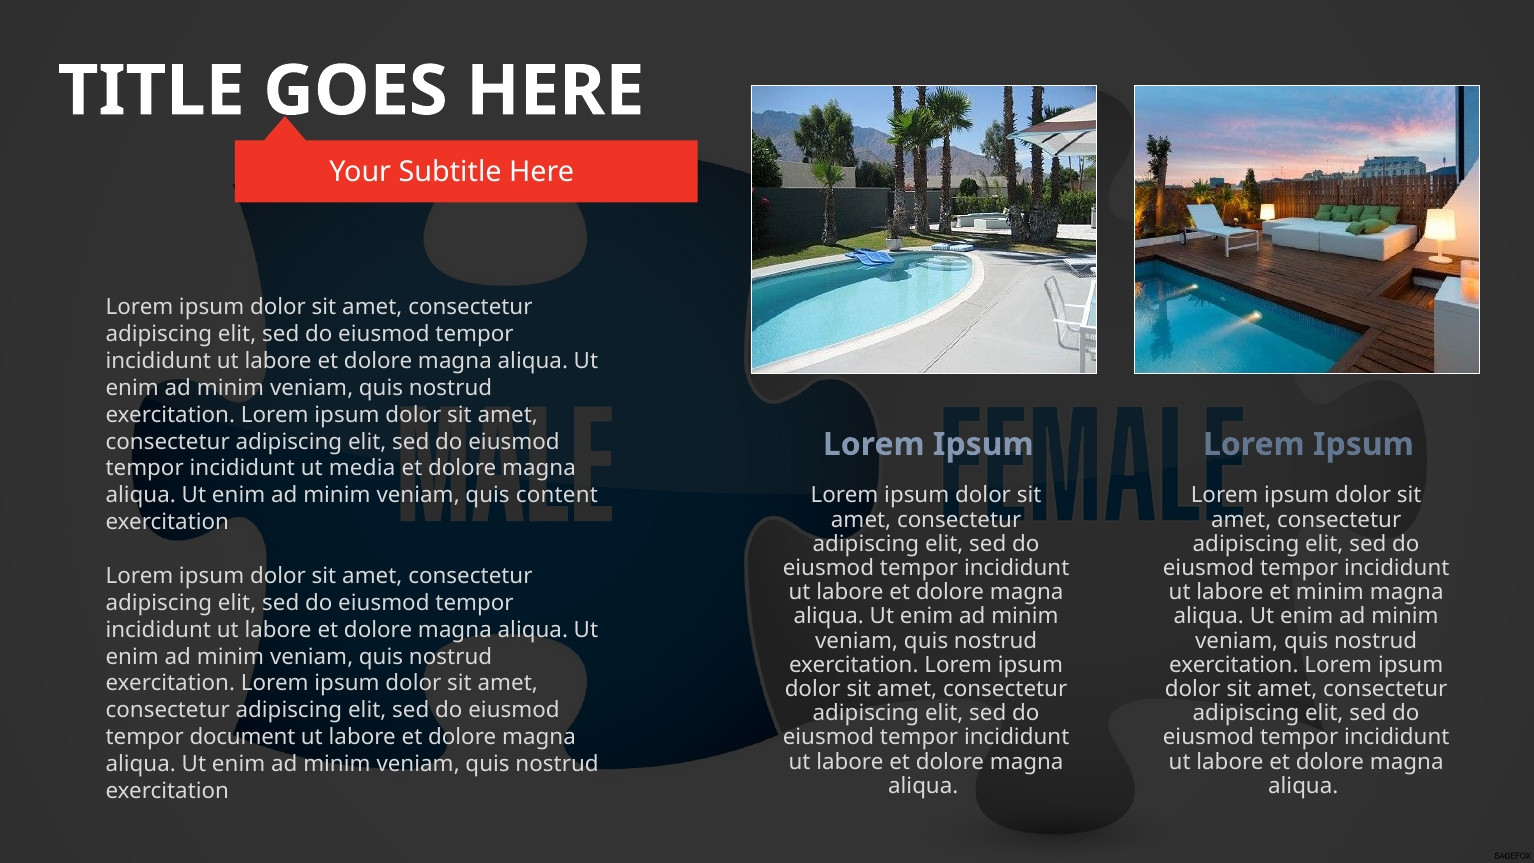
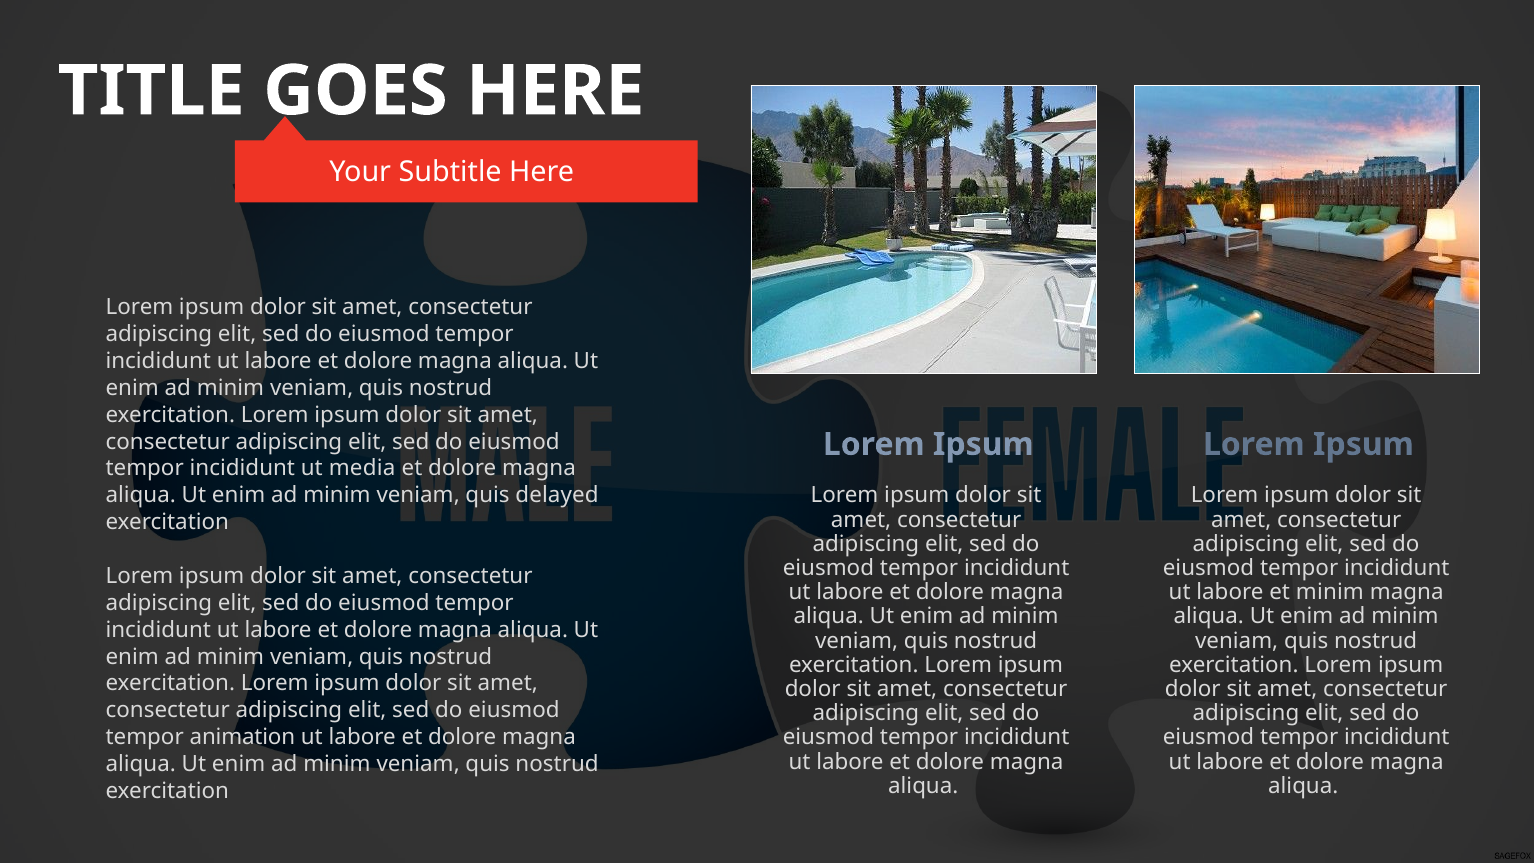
content: content -> delayed
document: document -> animation
